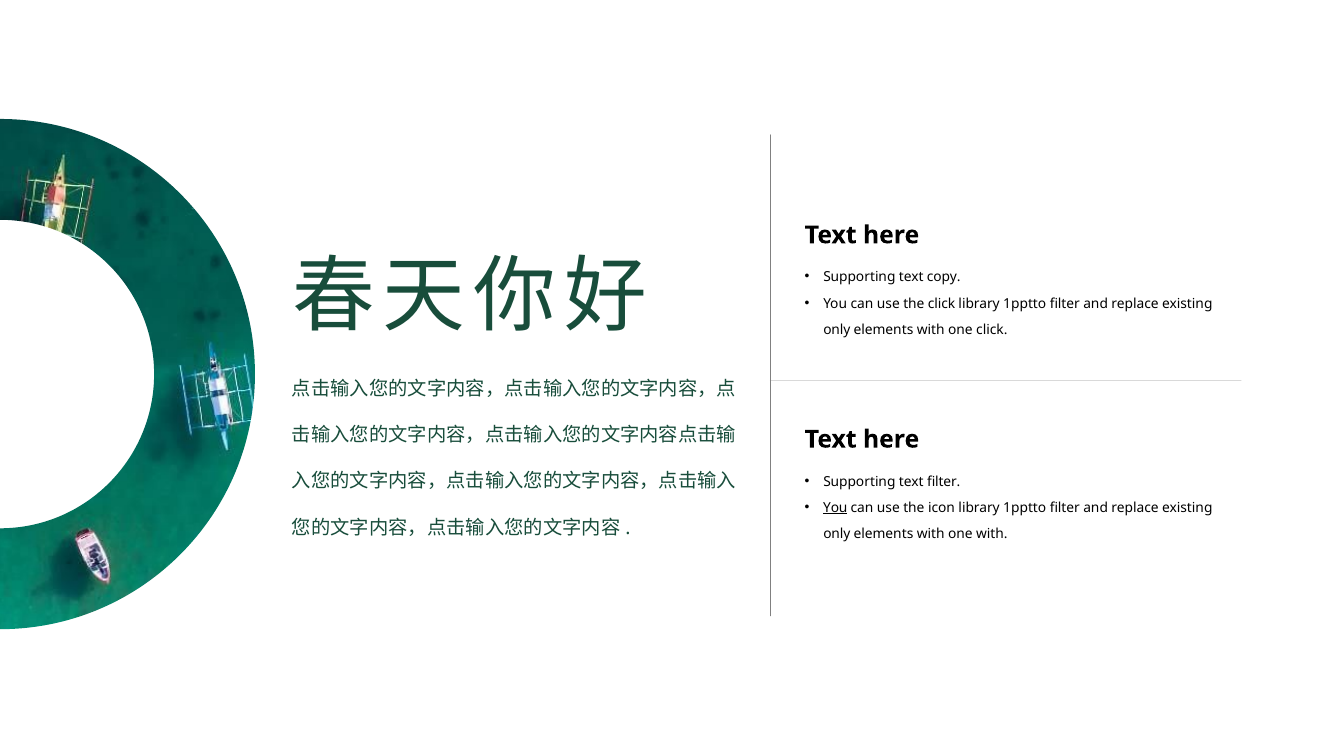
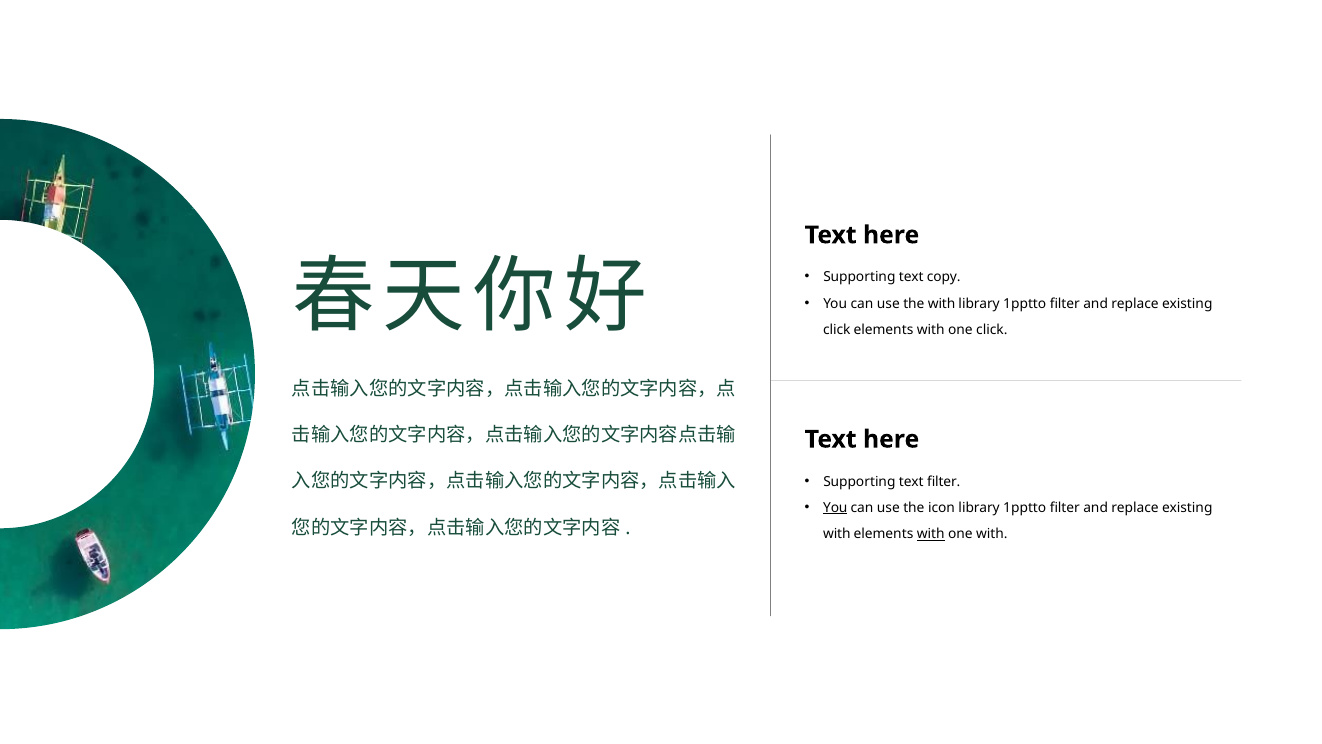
the click: click -> with
only at (837, 330): only -> click
only at (837, 534): only -> with
with at (931, 534) underline: none -> present
